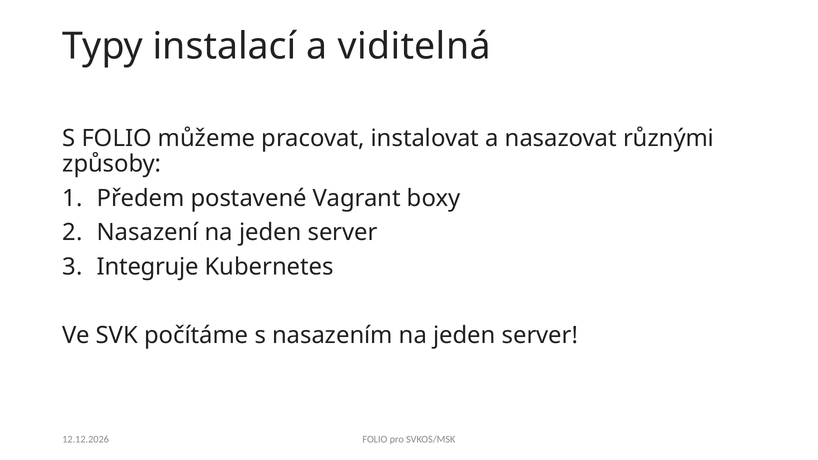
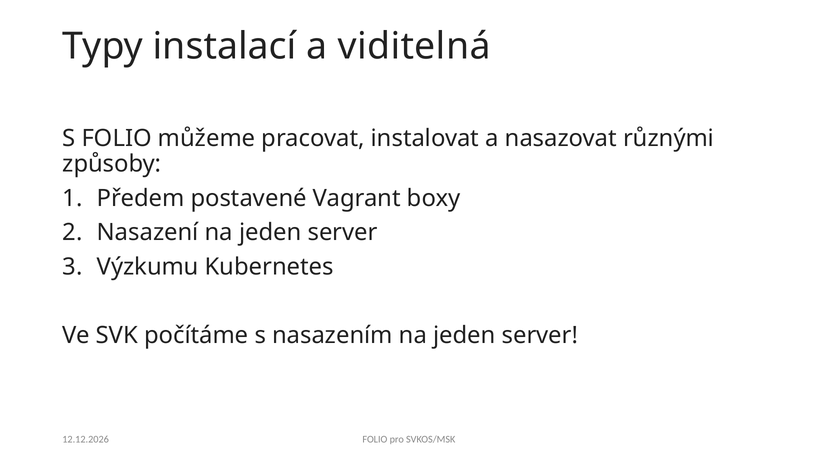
Integruje: Integruje -> Výzkumu
